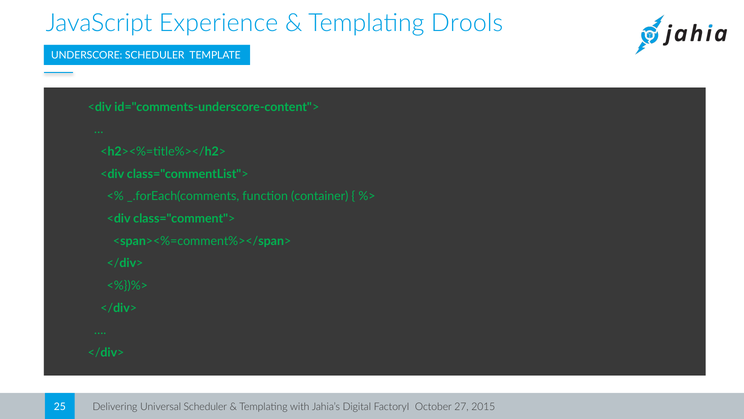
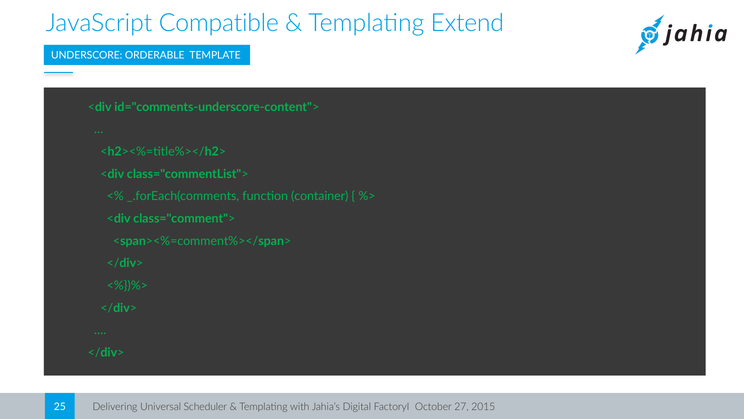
Experience: Experience -> Compatible
Drools: Drools -> Extend
UNDERSCORE SCHEDULER: SCHEDULER -> ORDERABLE
